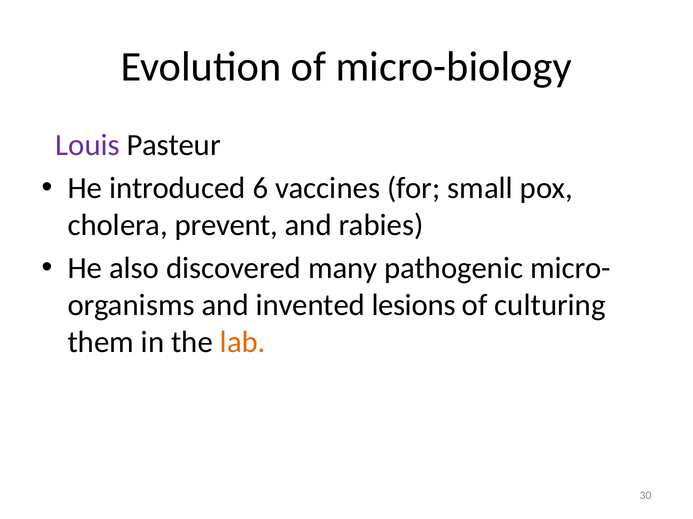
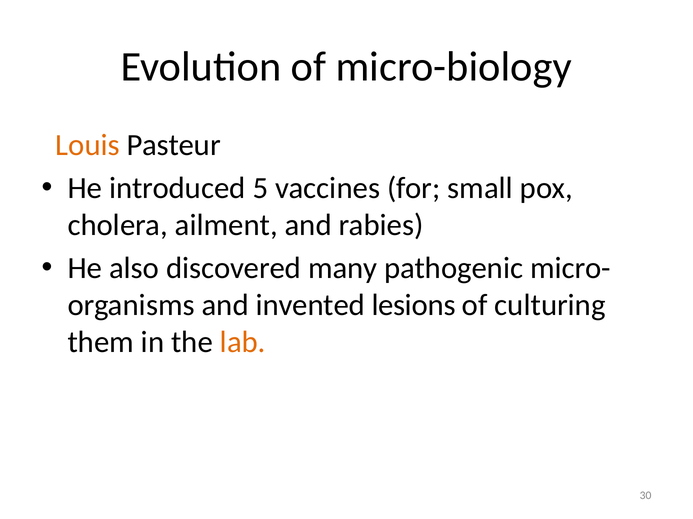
Louis colour: purple -> orange
6: 6 -> 5
prevent: prevent -> ailment
